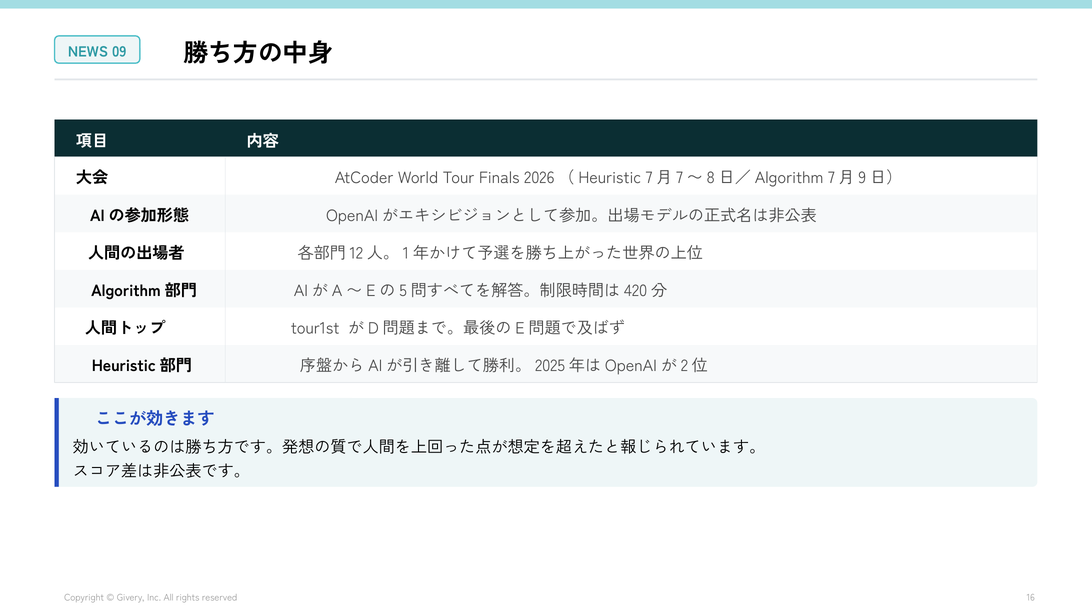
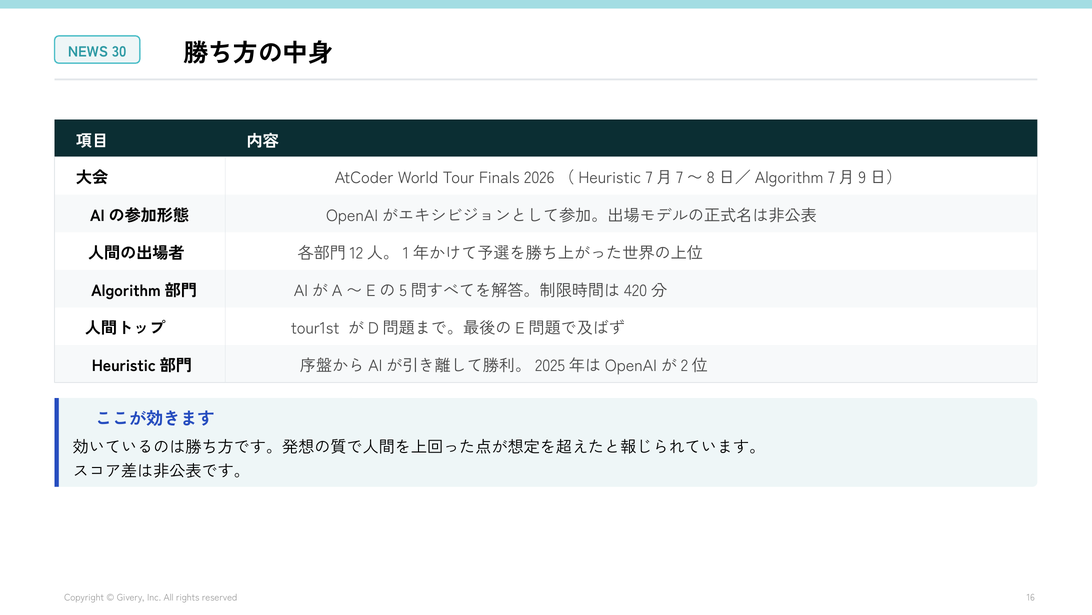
09: 09 -> 30
